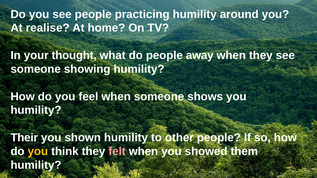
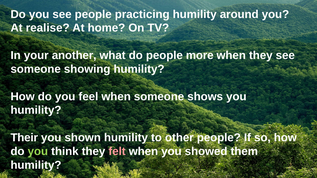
thought: thought -> another
away: away -> more
you at (38, 152) colour: yellow -> light green
